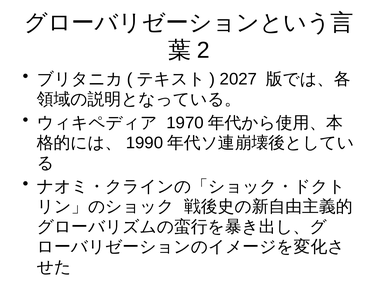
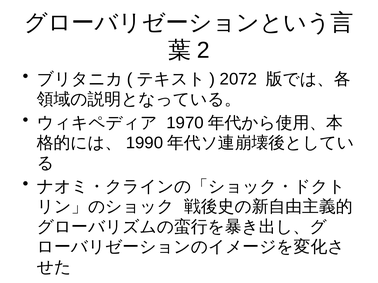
2027: 2027 -> 2072
